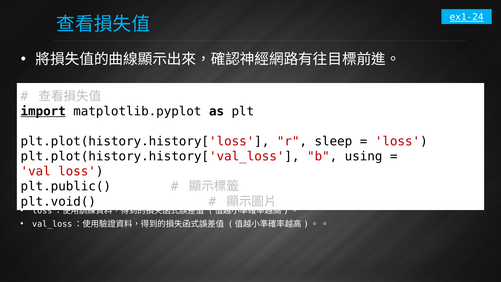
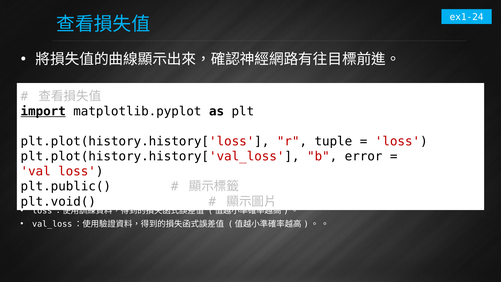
ex1-24 underline: present -> none
sleep: sleep -> tuple
using: using -> error
